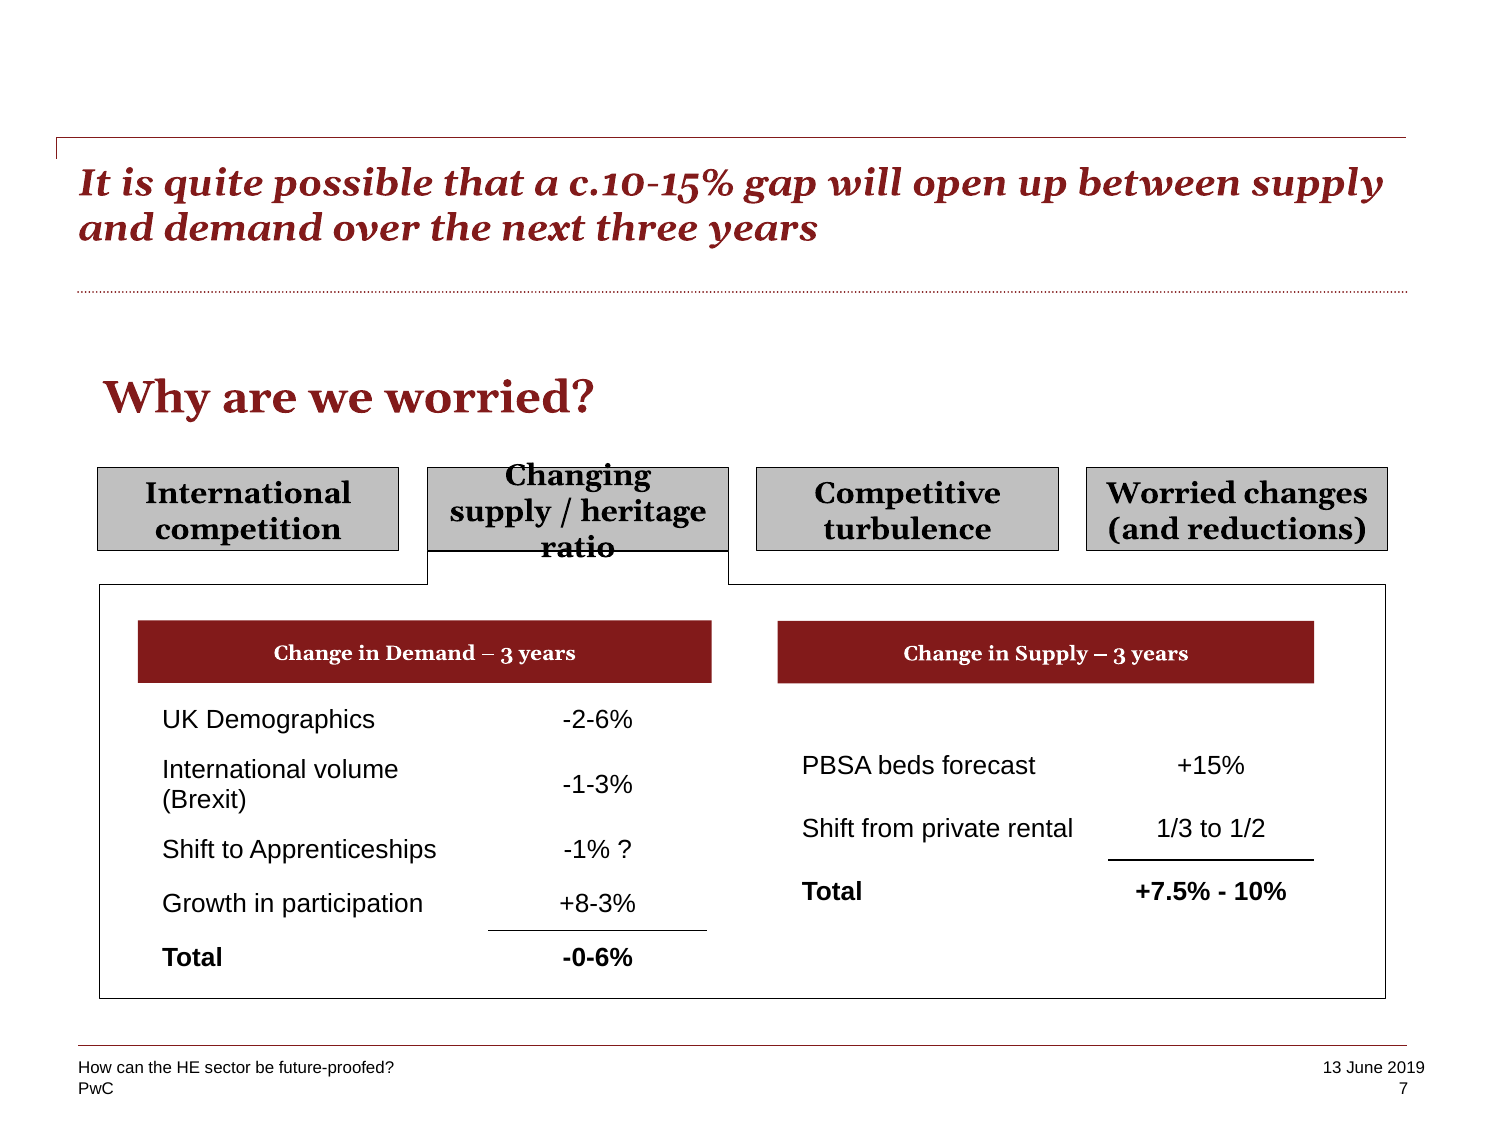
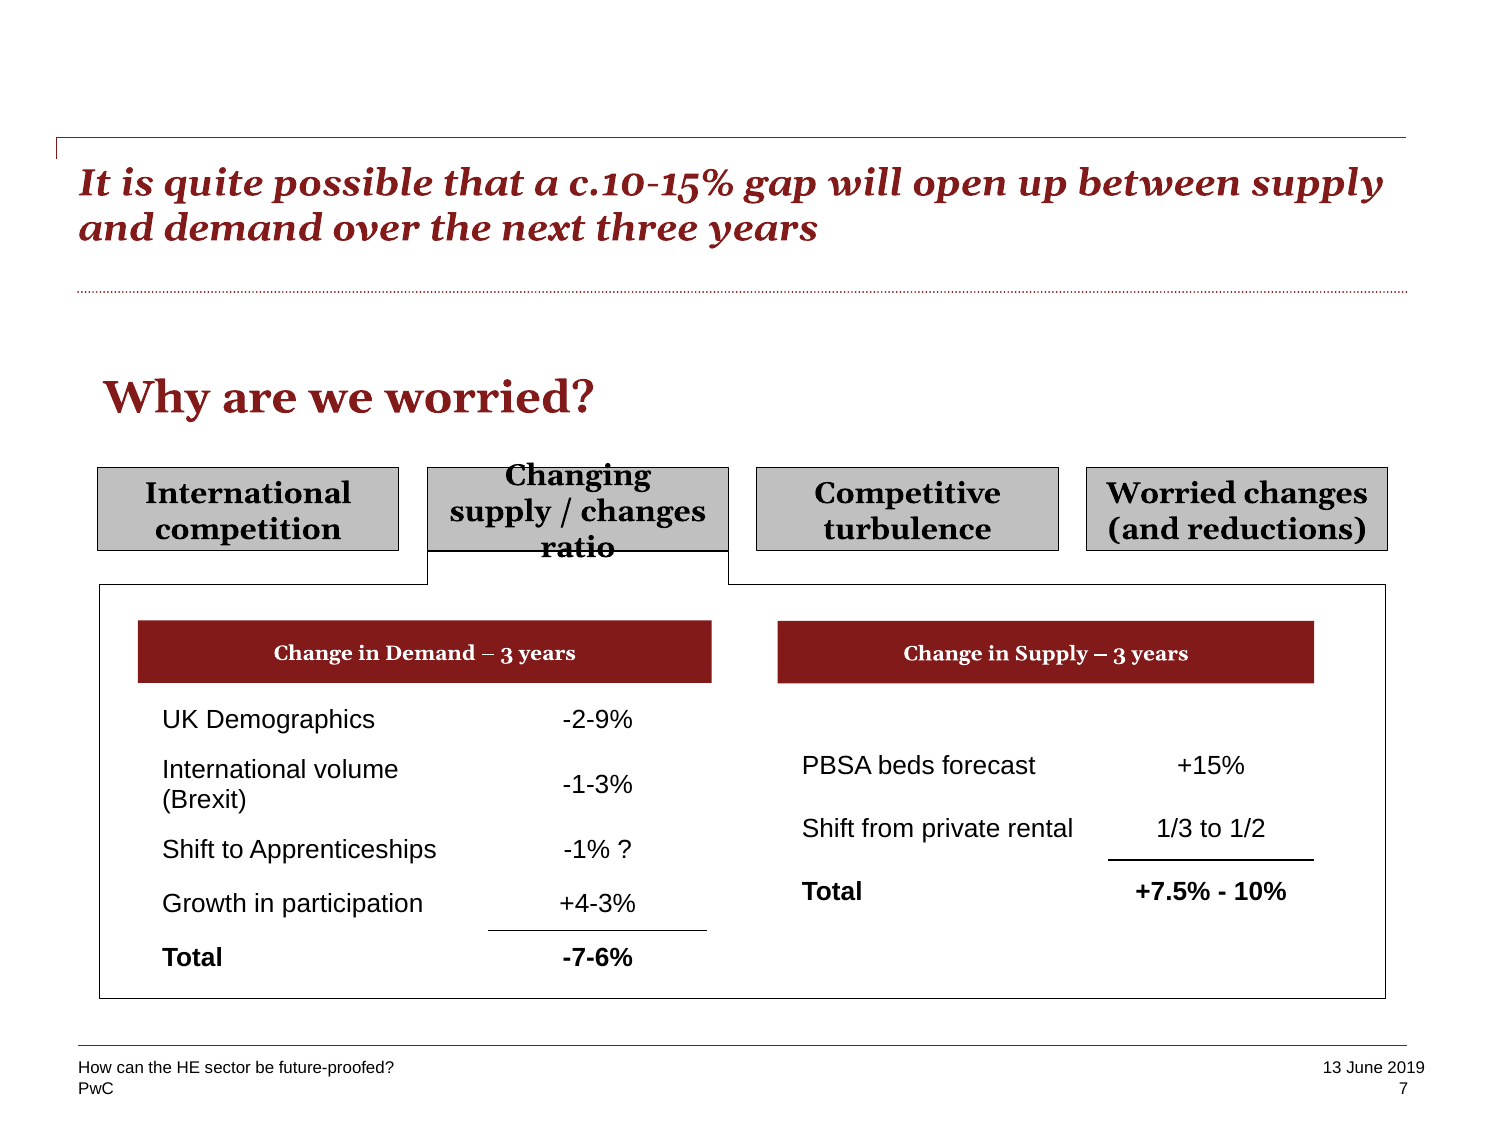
heritage at (644, 511): heritage -> changes
-2-6%: -2-6% -> -2-9%
+8-3%: +8-3% -> +4-3%
-0-6%: -0-6% -> -7-6%
